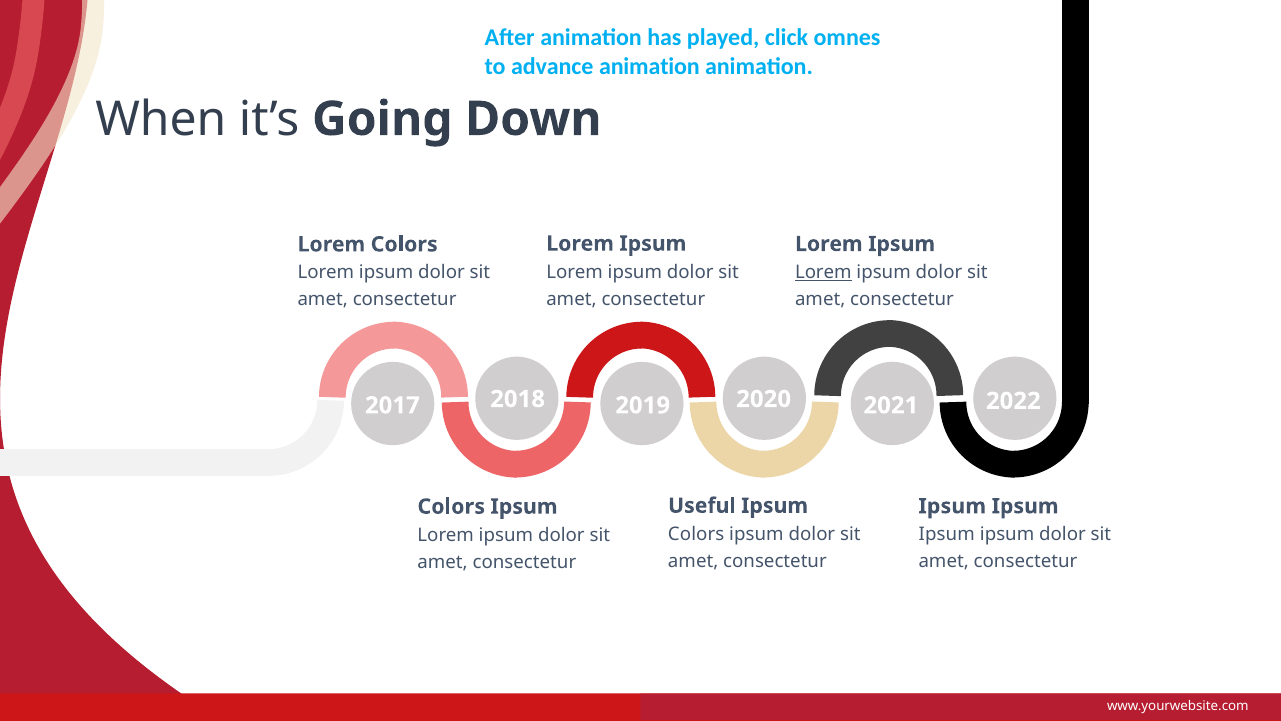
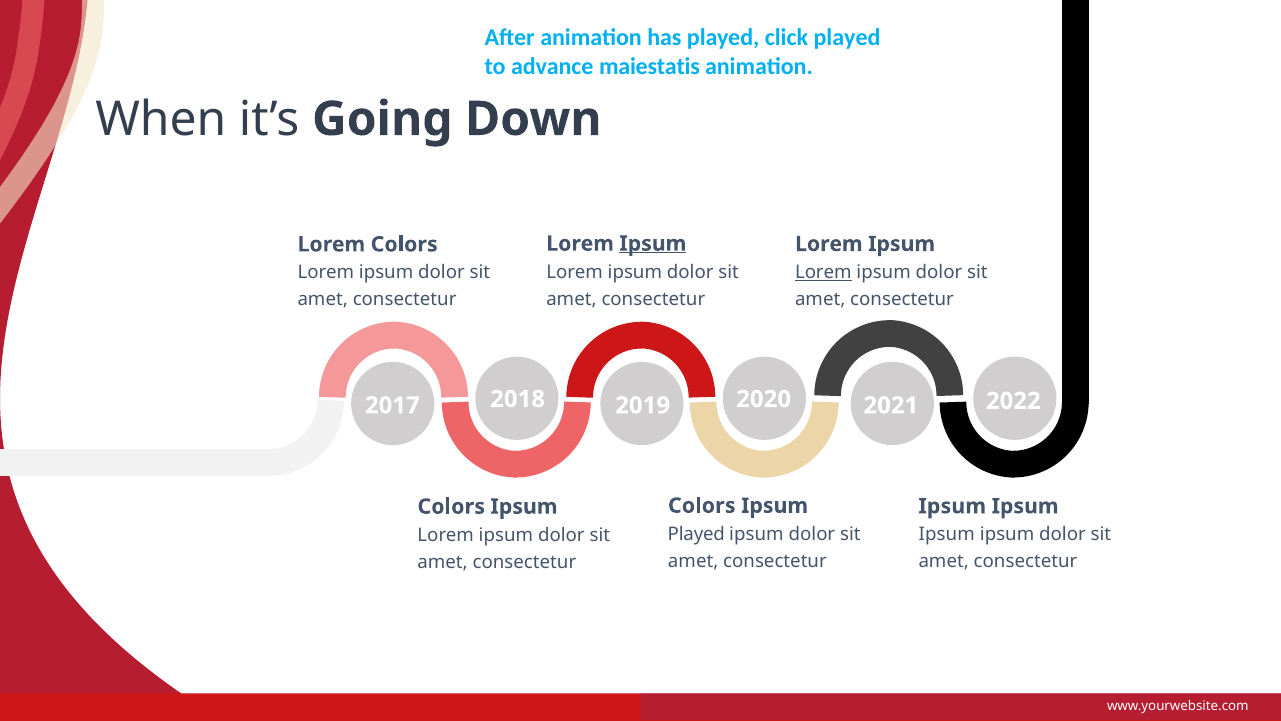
click omnes: omnes -> played
advance animation: animation -> maiestatis
Ipsum at (653, 244) underline: none -> present
Useful at (702, 505): Useful -> Colors
Colors at (696, 534): Colors -> Played
